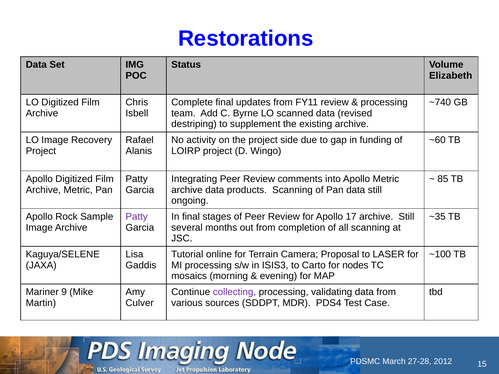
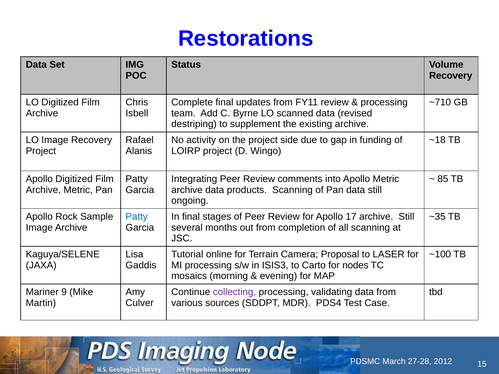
Elizabeth at (451, 76): Elizabeth -> Recovery
~740: ~740 -> ~710
~60: ~60 -> ~18
Patty at (137, 217) colour: purple -> blue
